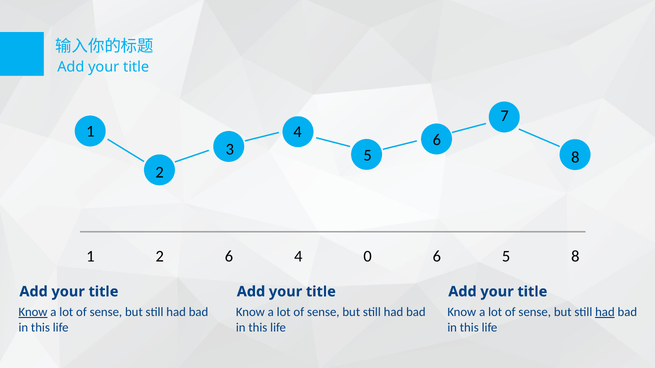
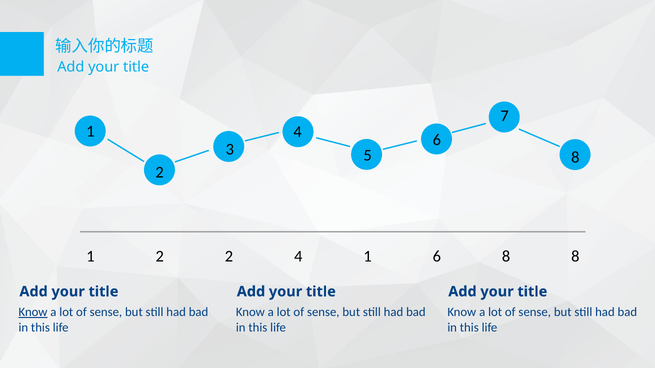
2 6: 6 -> 2
4 0: 0 -> 1
6 5: 5 -> 8
had at (605, 313) underline: present -> none
